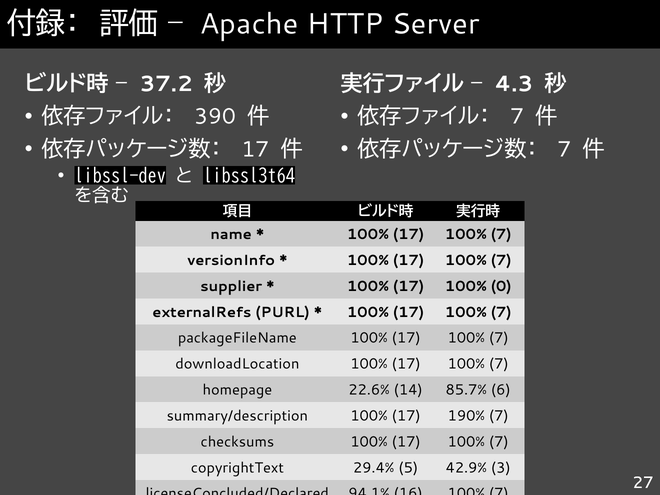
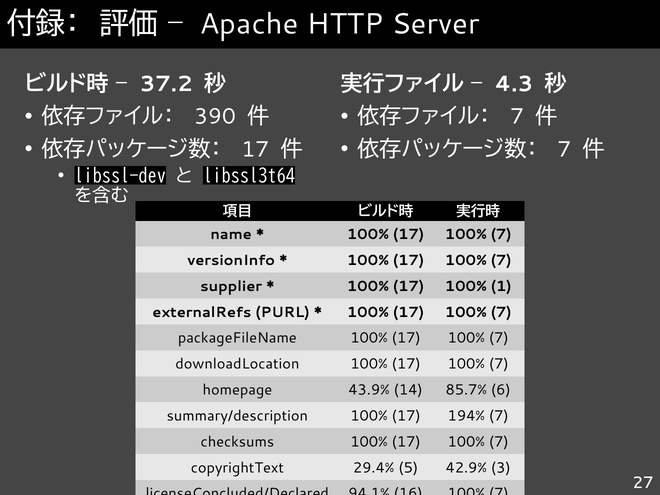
0: 0 -> 1
22.6%: 22.6% -> 43.9%
190%: 190% -> 194%
